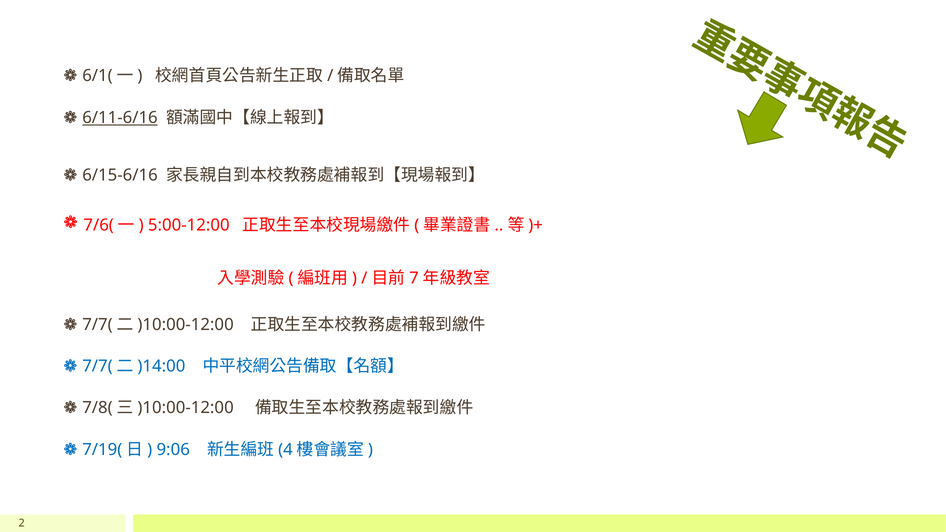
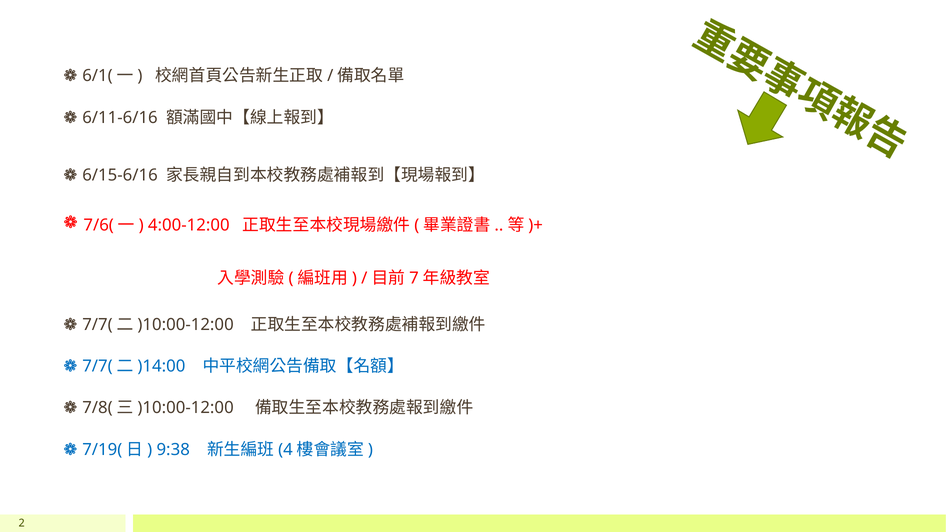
6/11-6/16 underline: present -> none
5:00-12:00: 5:00-12:00 -> 4:00-12:00
9:06: 9:06 -> 9:38
